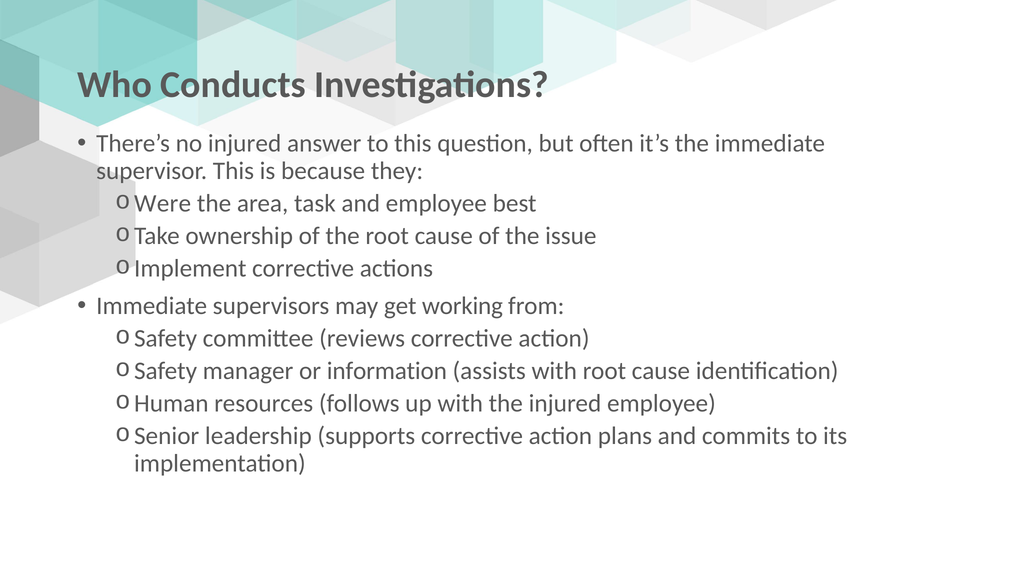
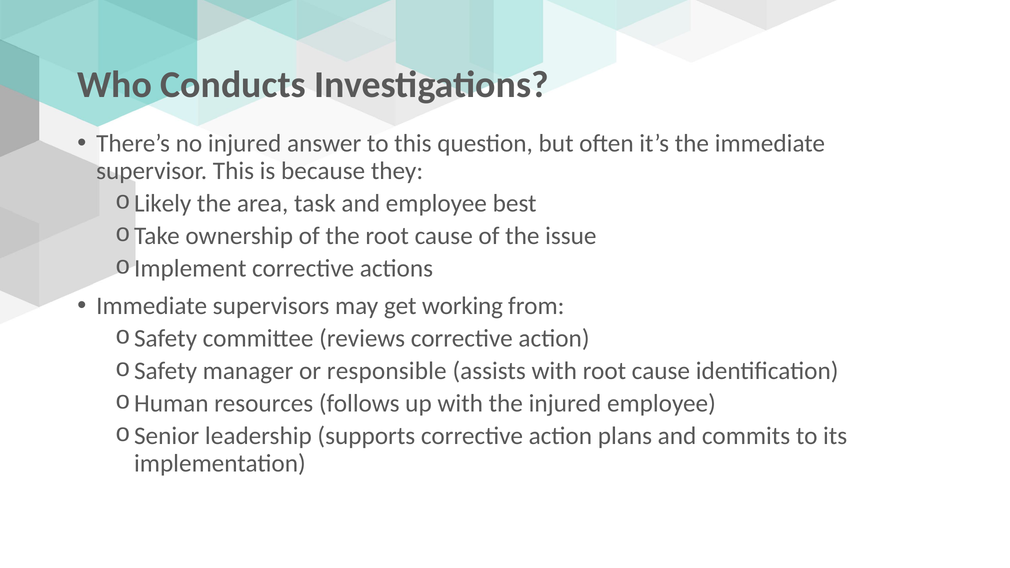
Were: Were -> Likely
information: information -> responsible
